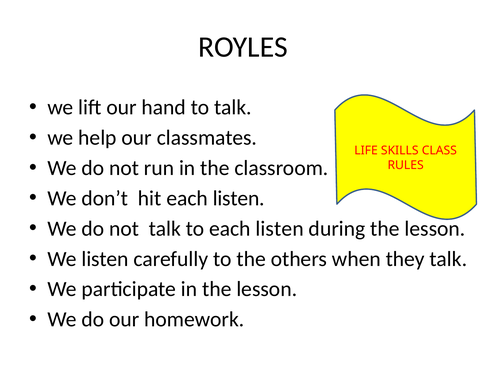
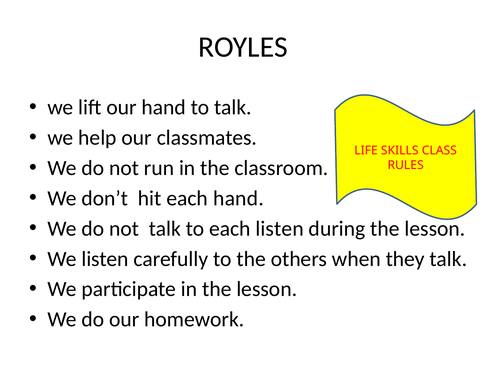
hit each listen: listen -> hand
